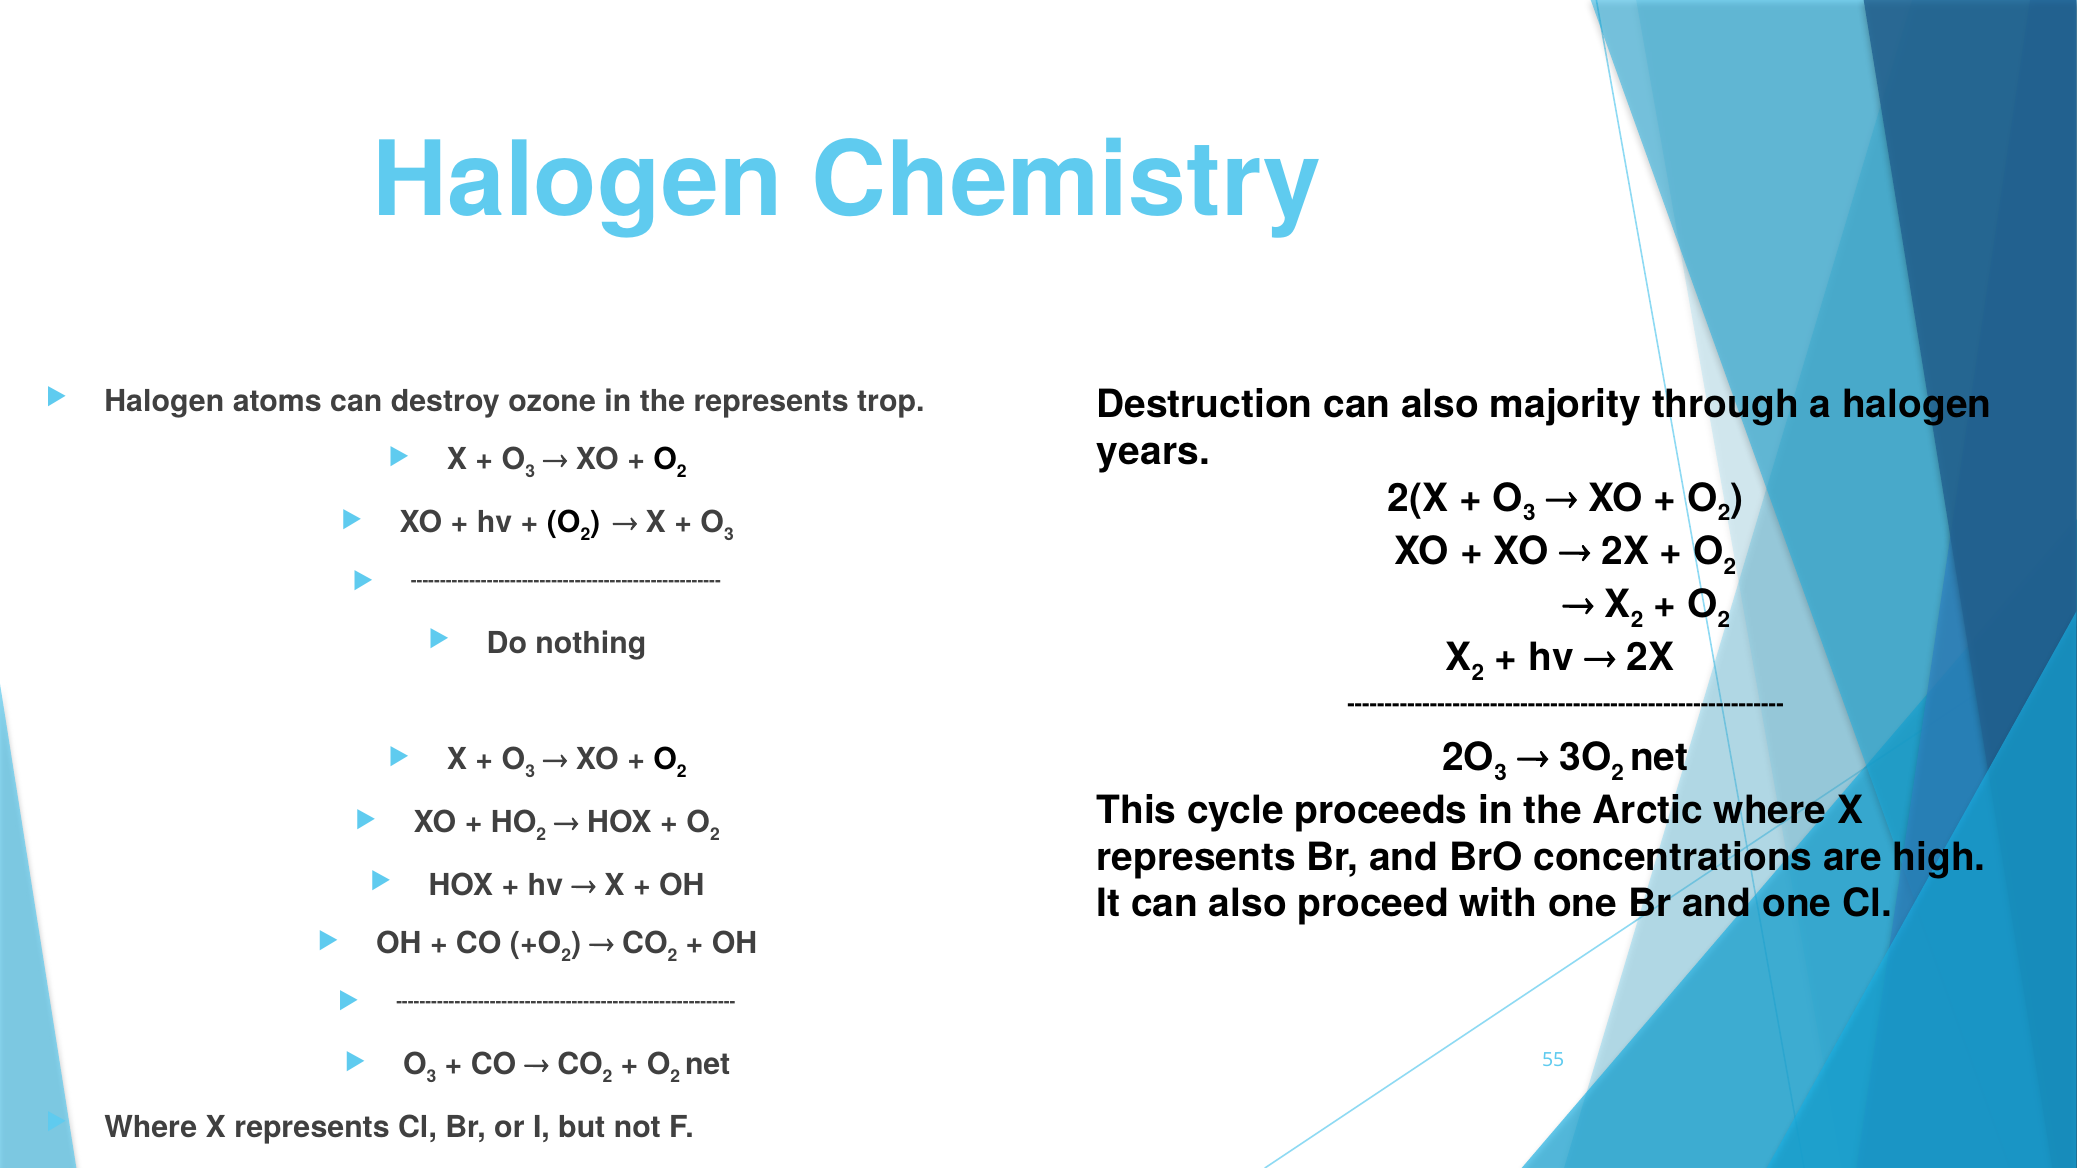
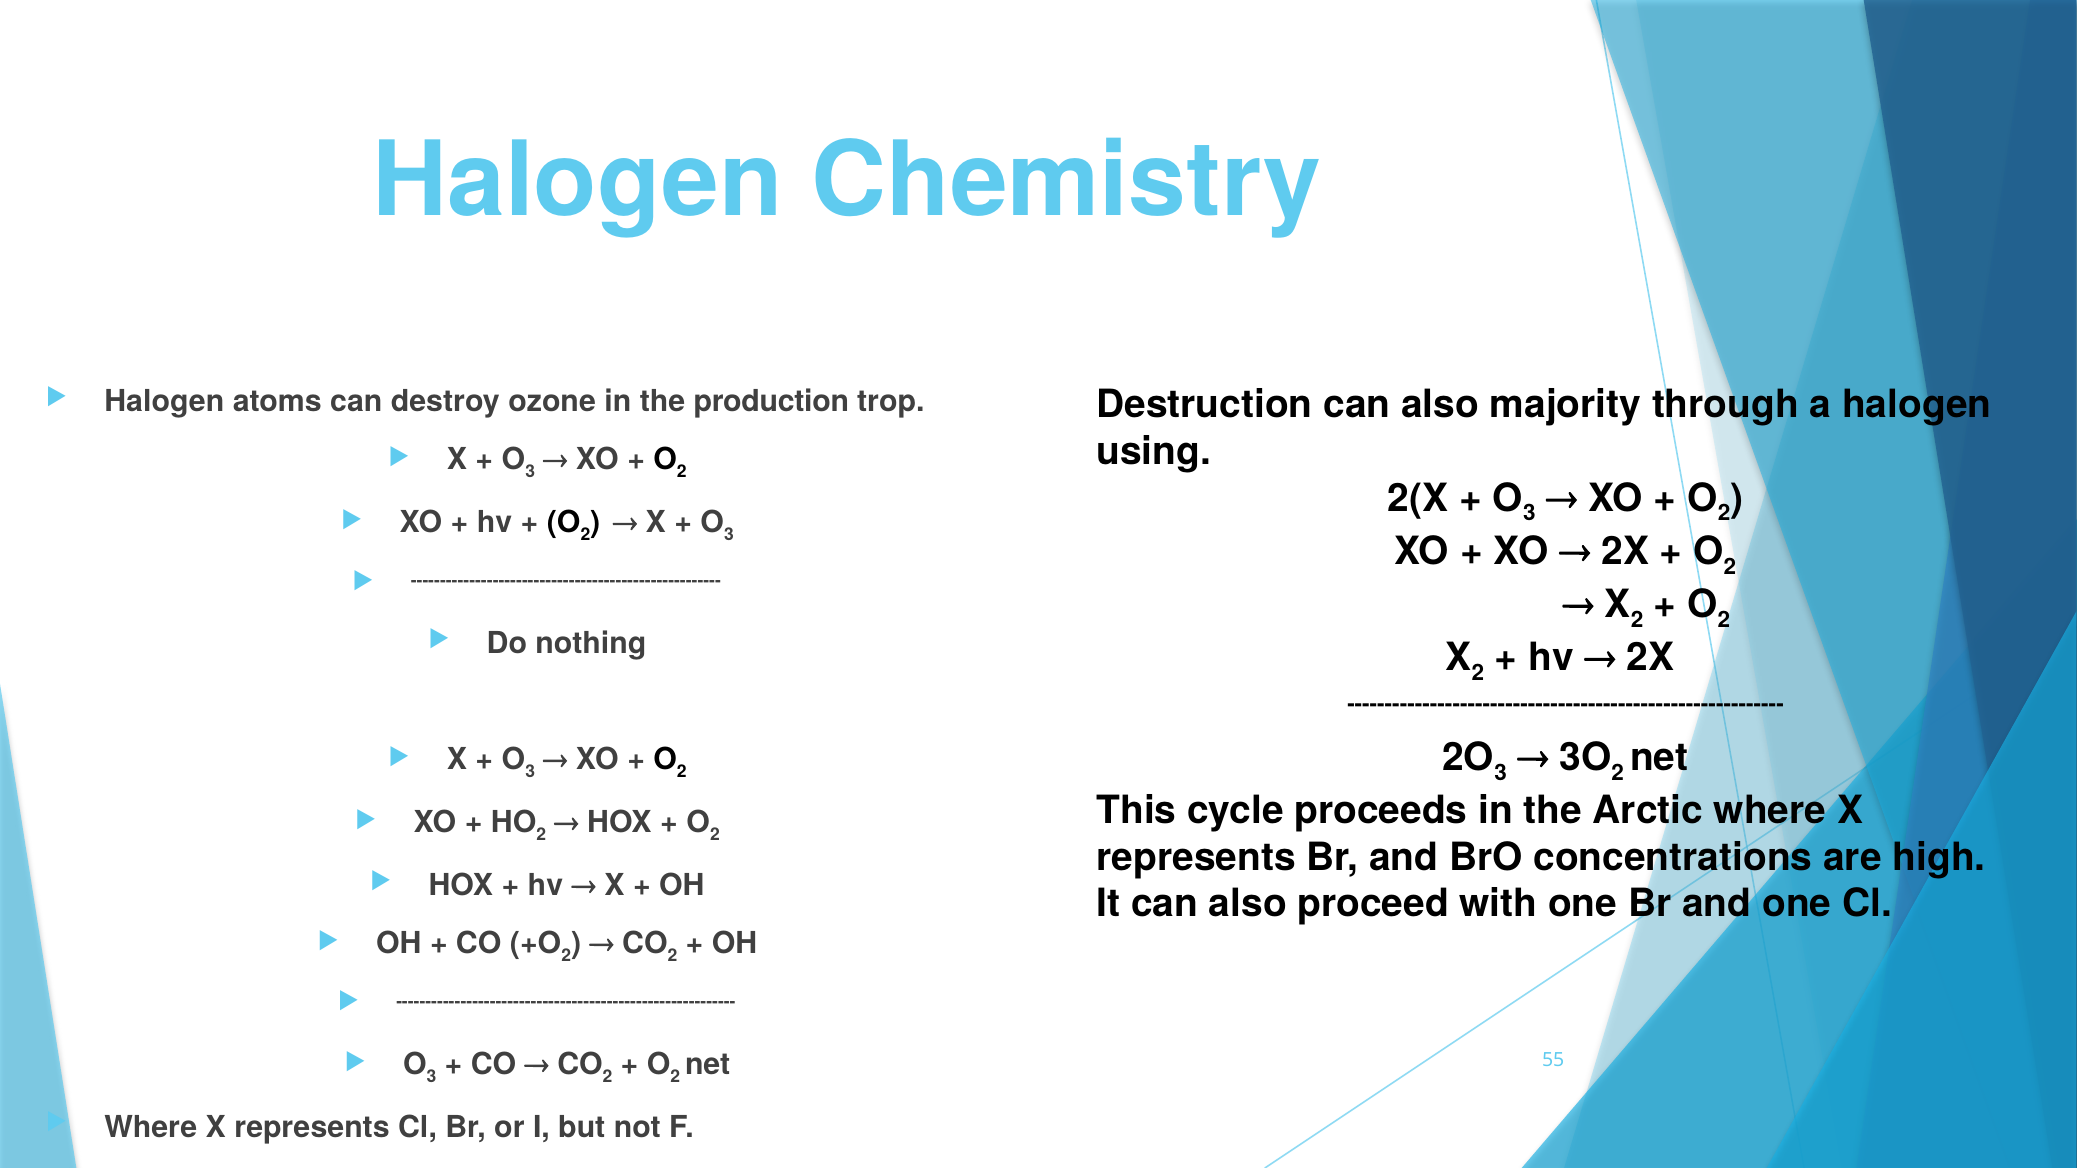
the represents: represents -> production
years: years -> using
